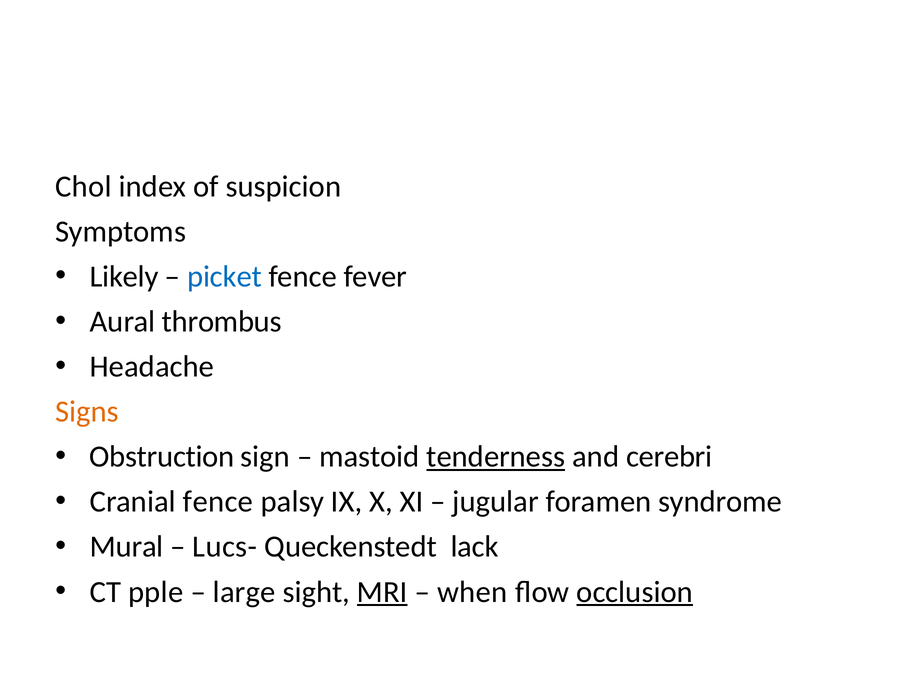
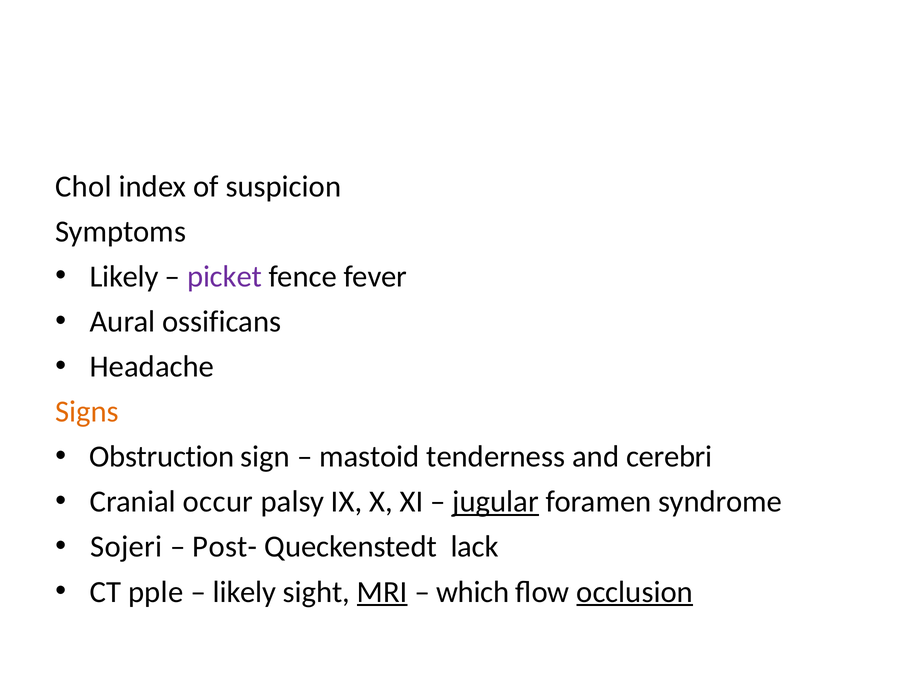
picket colour: blue -> purple
thrombus: thrombus -> ossificans
tenderness underline: present -> none
Cranial fence: fence -> occur
jugular underline: none -> present
Mural: Mural -> Sojeri
Lucs-: Lucs- -> Post-
large at (244, 592): large -> likely
when: when -> which
